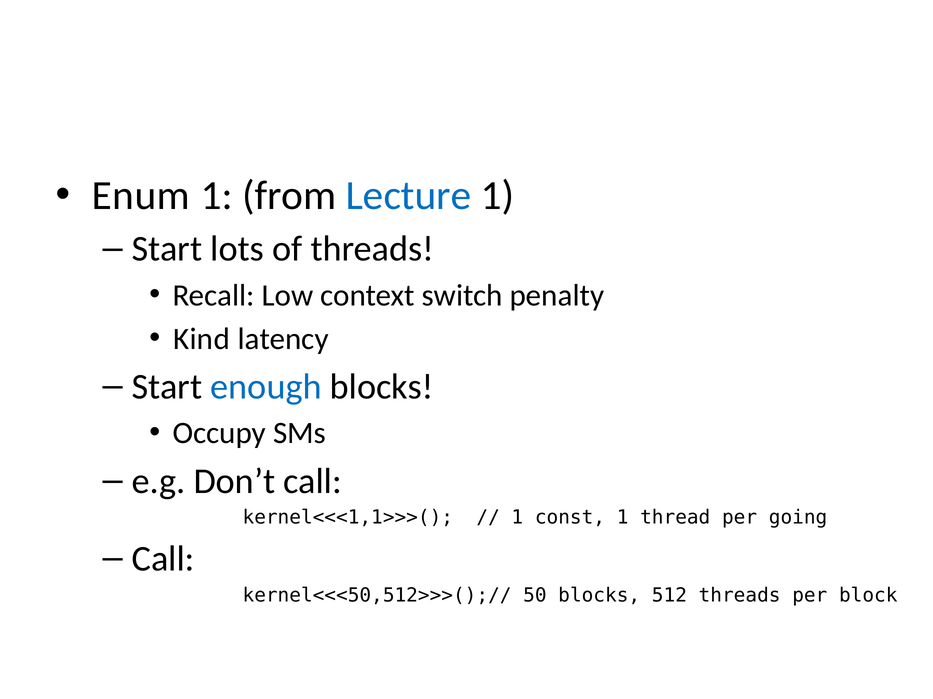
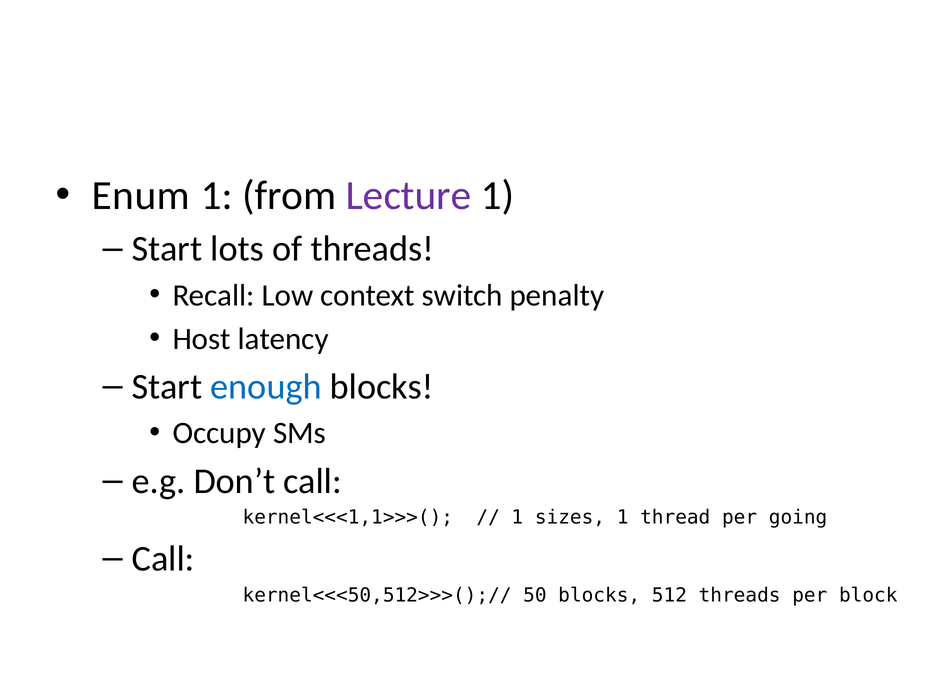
Lecture colour: blue -> purple
Kind: Kind -> Host
const: const -> sizes
